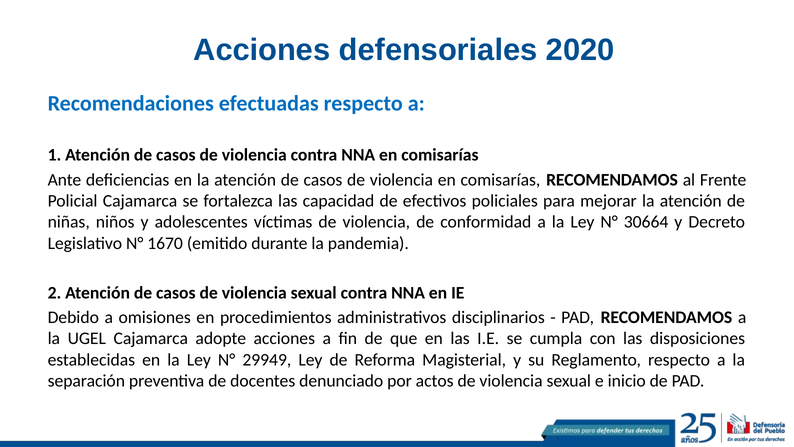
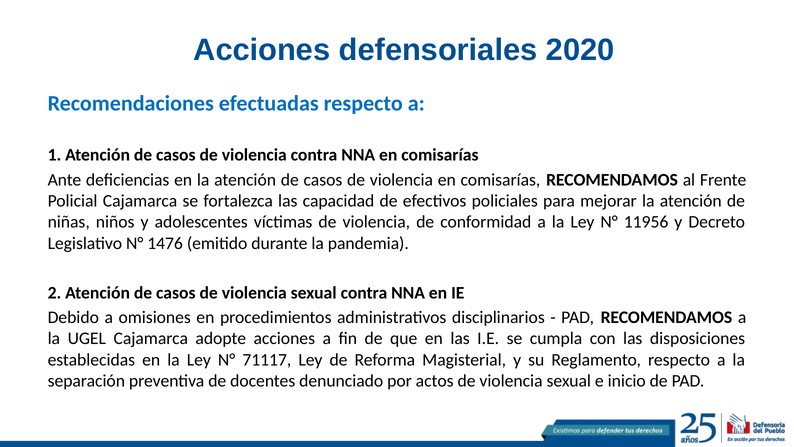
30664: 30664 -> 11956
1670: 1670 -> 1476
29949: 29949 -> 71117
